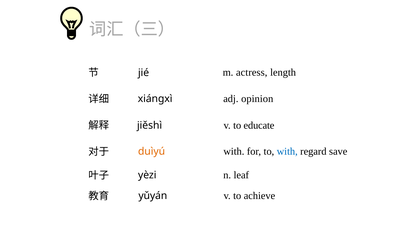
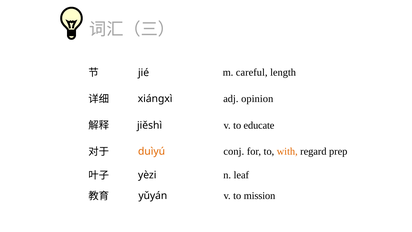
actress: actress -> careful
with at (234, 151): with -> conj
with at (287, 151) colour: blue -> orange
save: save -> prep
achieve: achieve -> mission
